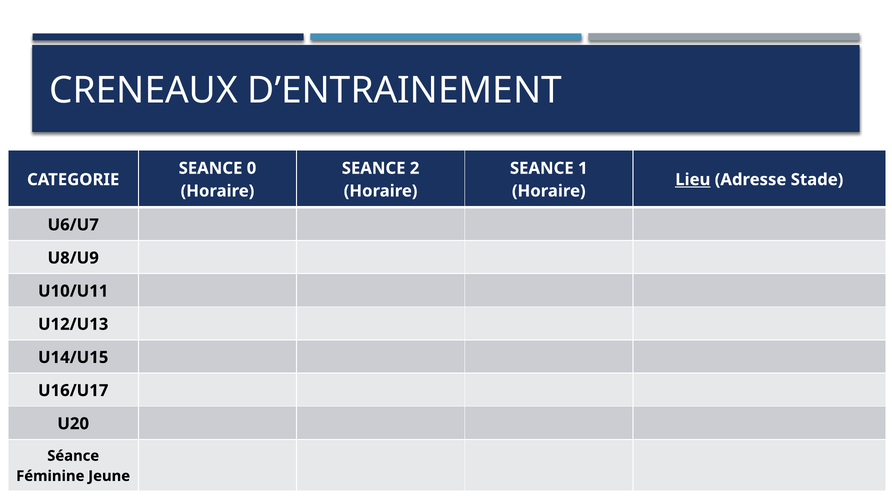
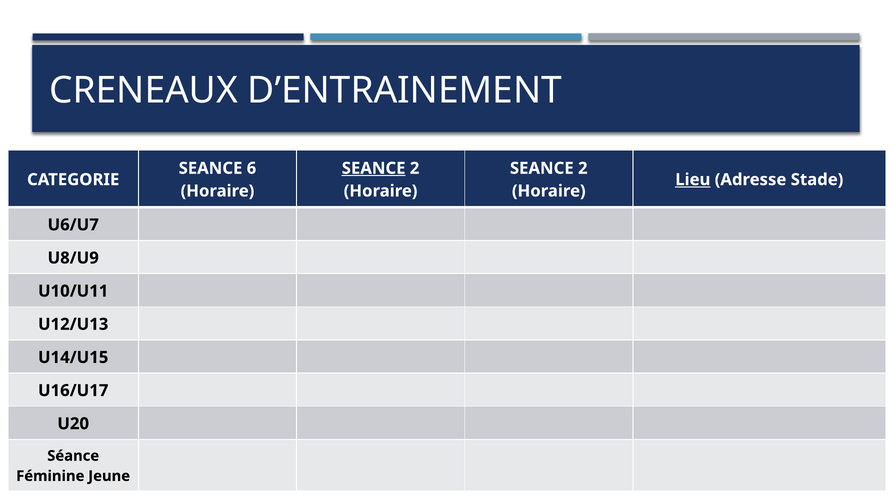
0: 0 -> 6
SEANCE at (374, 168) underline: none -> present
1 at (583, 168): 1 -> 2
